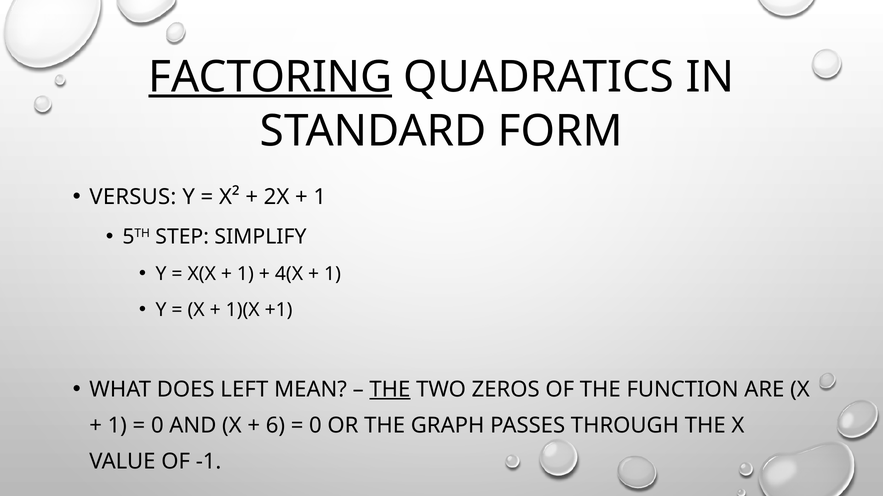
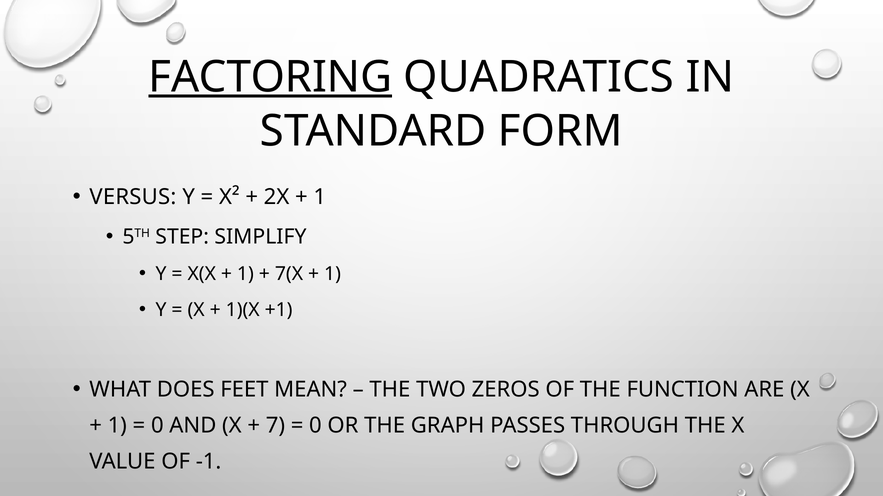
4(X: 4(X -> 7(X
LEFT: LEFT -> FEET
THE at (390, 390) underline: present -> none
6: 6 -> 7
